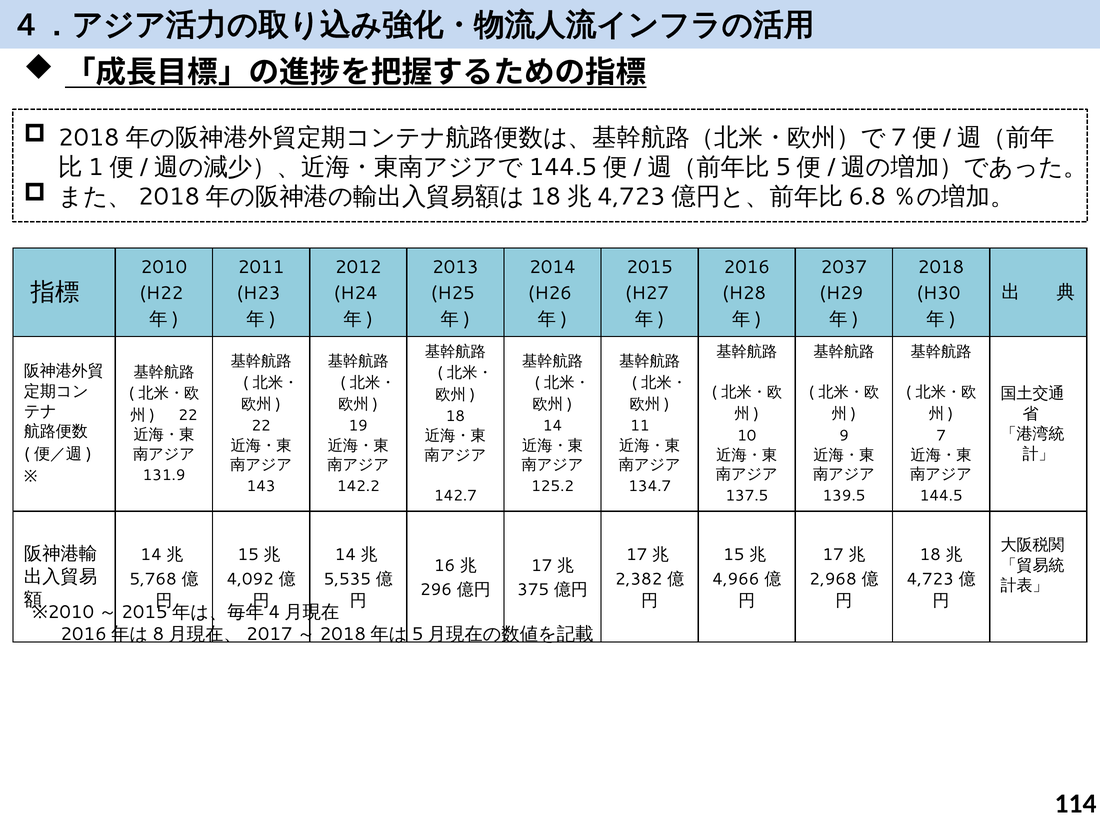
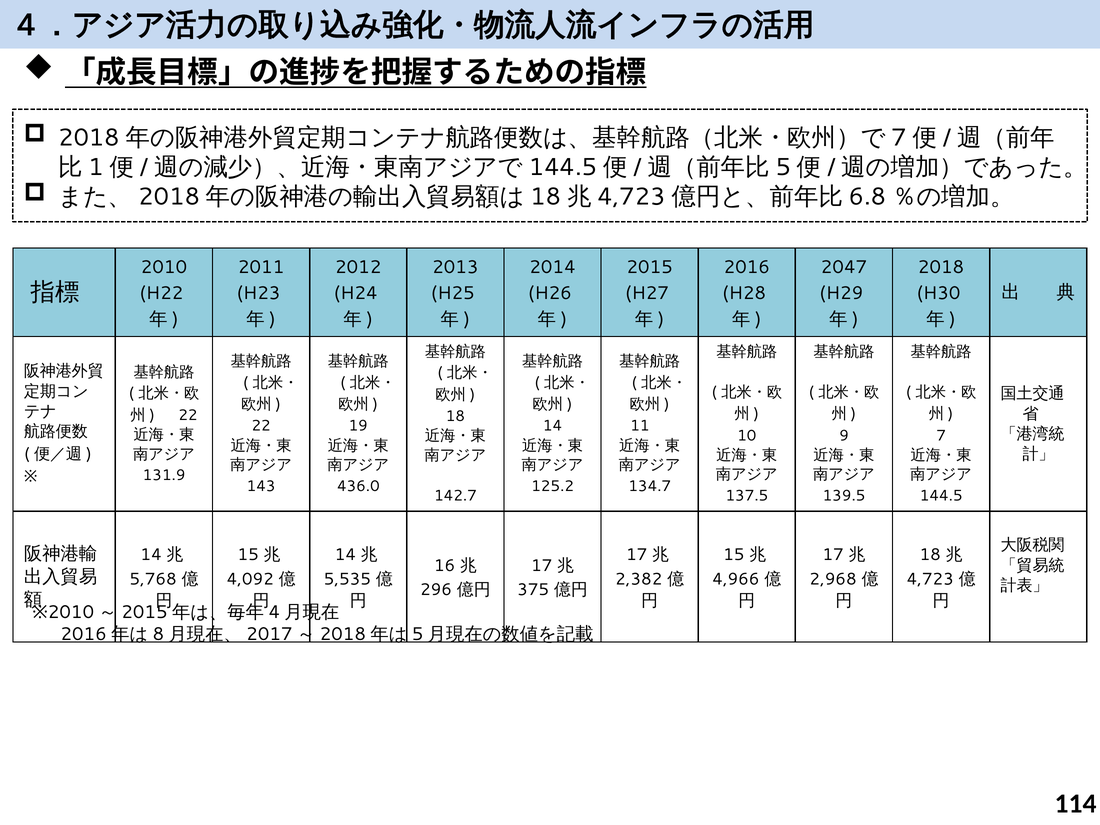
2037: 2037 -> 2047
142.2: 142.2 -> 436.0
